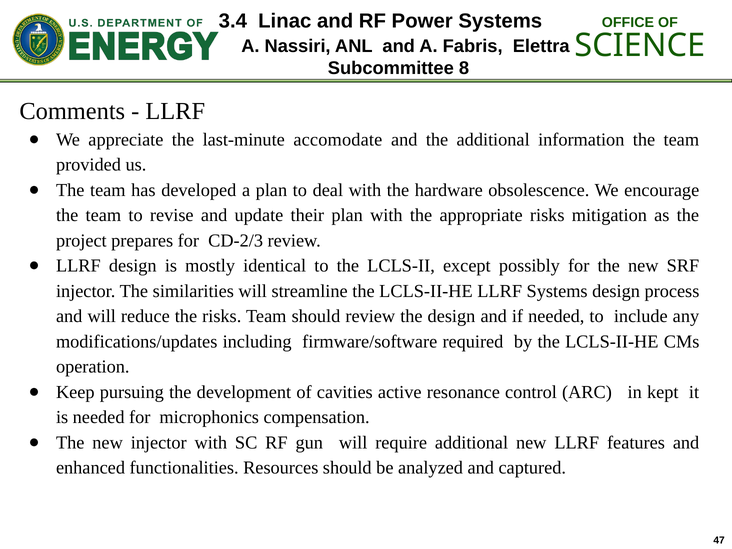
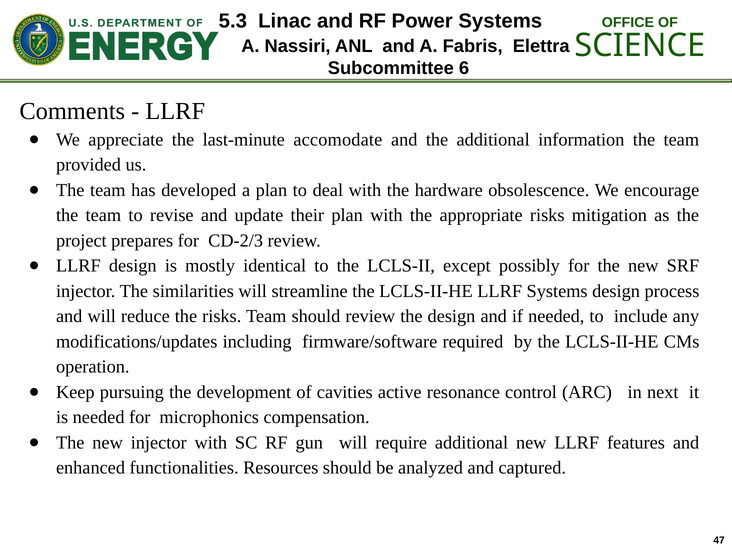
3.4: 3.4 -> 5.3
8: 8 -> 6
kept: kept -> next
